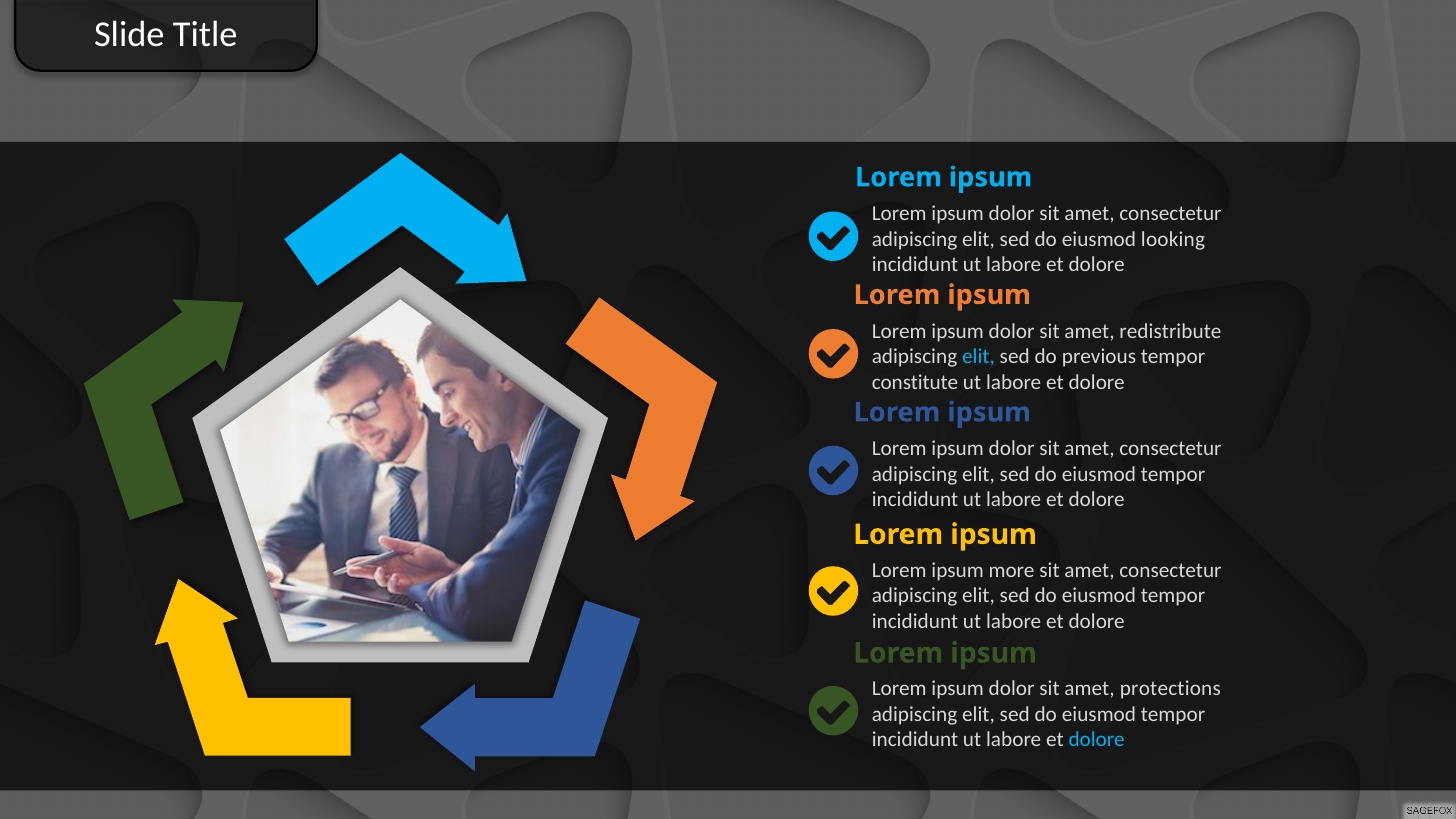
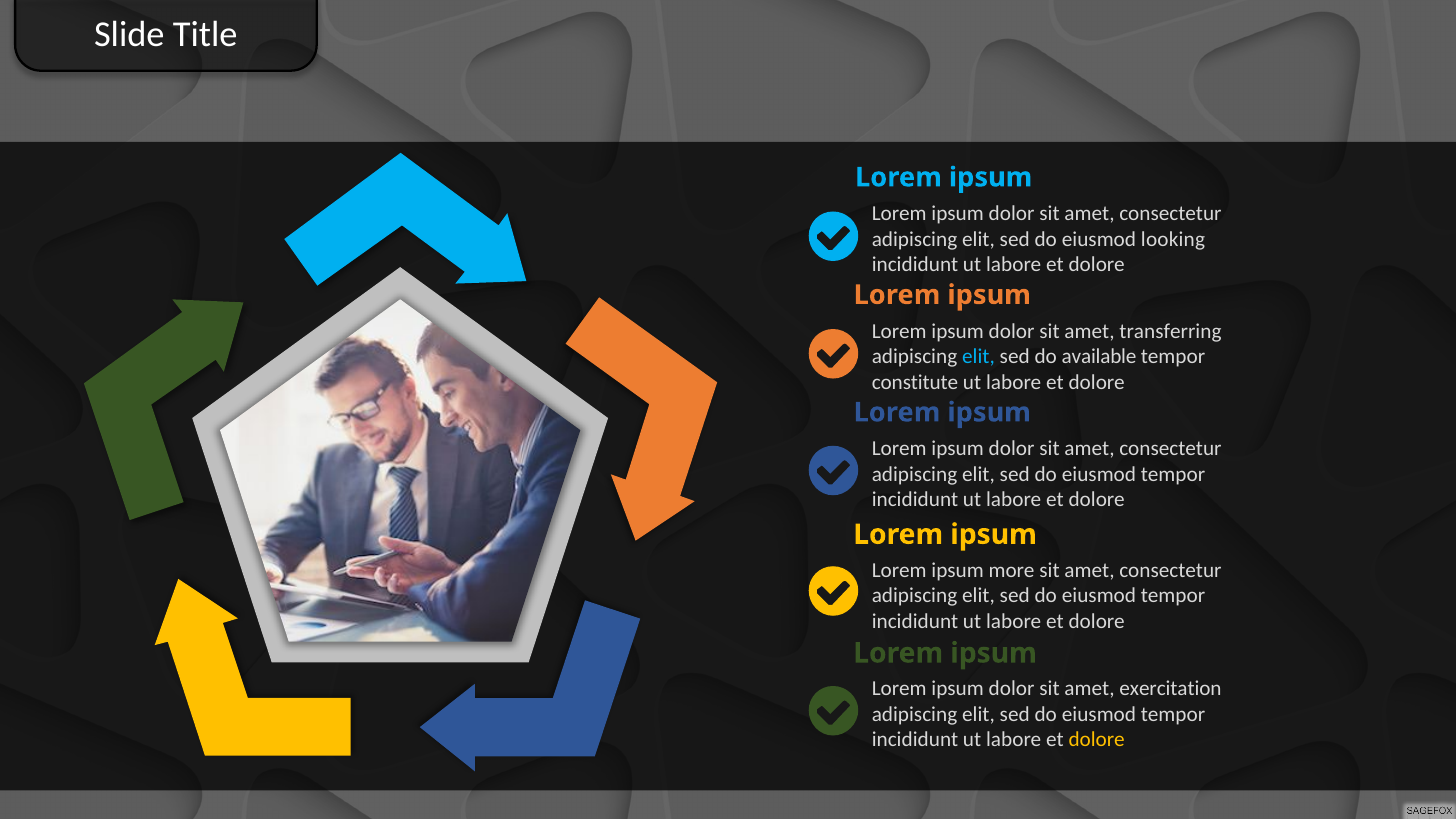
redistribute: redistribute -> transferring
previous: previous -> available
protections: protections -> exercitation
dolore at (1097, 740) colour: light blue -> yellow
